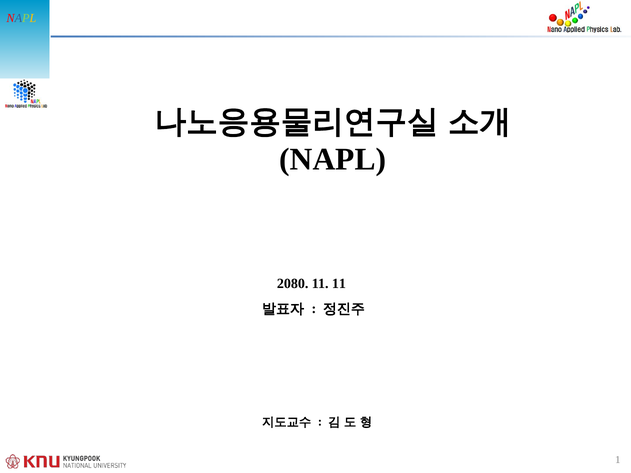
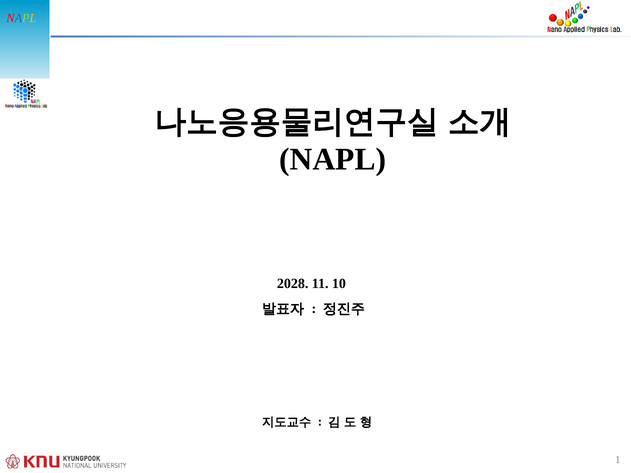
2080: 2080 -> 2028
11 11: 11 -> 10
